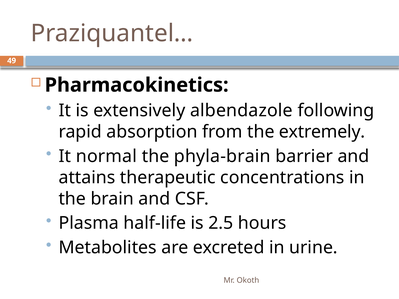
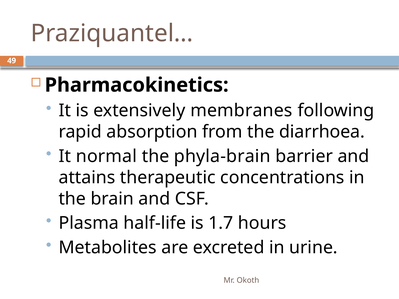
albendazole: albendazole -> membranes
extremely: extremely -> diarrhoea
2.5: 2.5 -> 1.7
